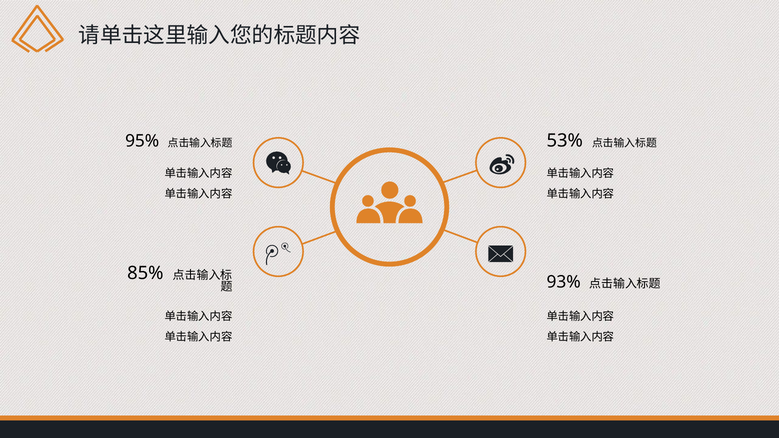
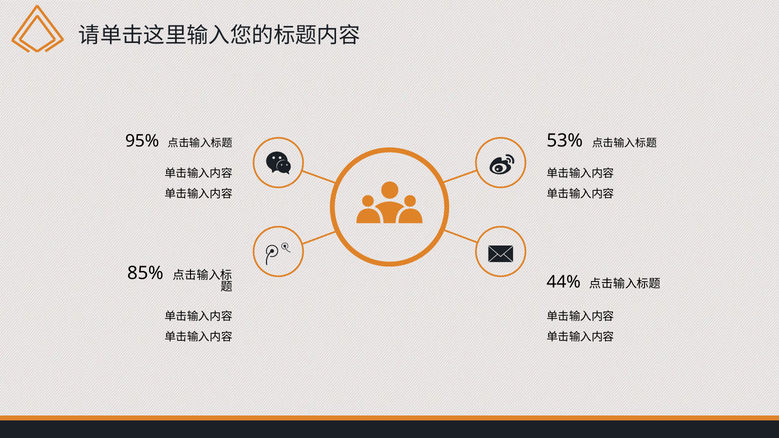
93%: 93% -> 44%
